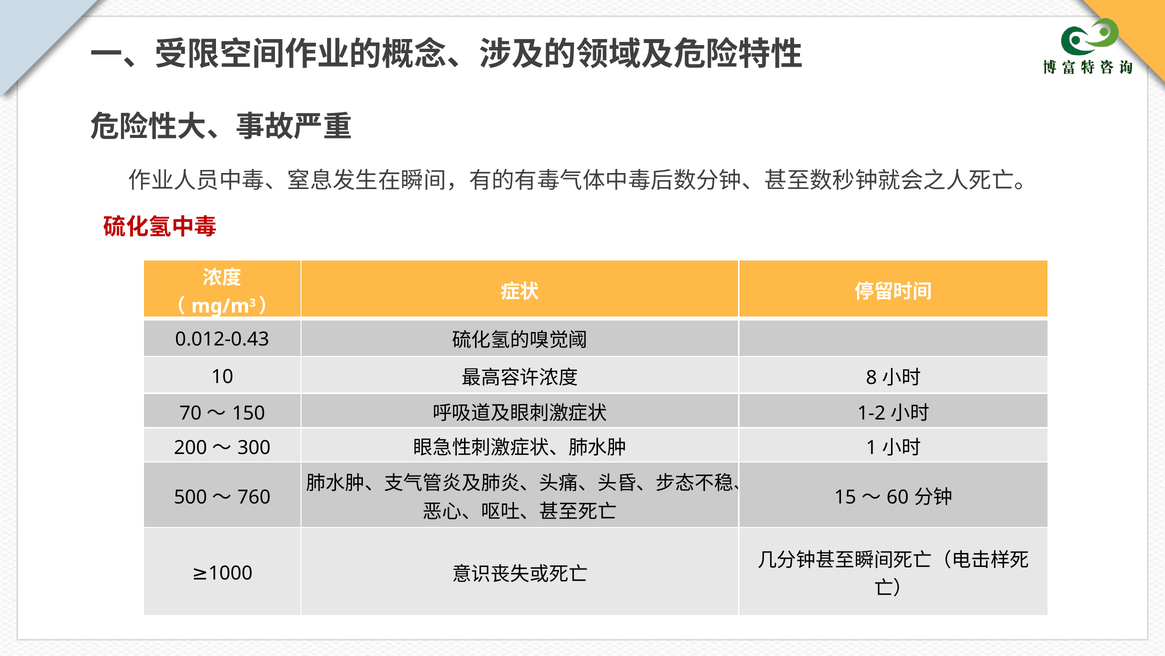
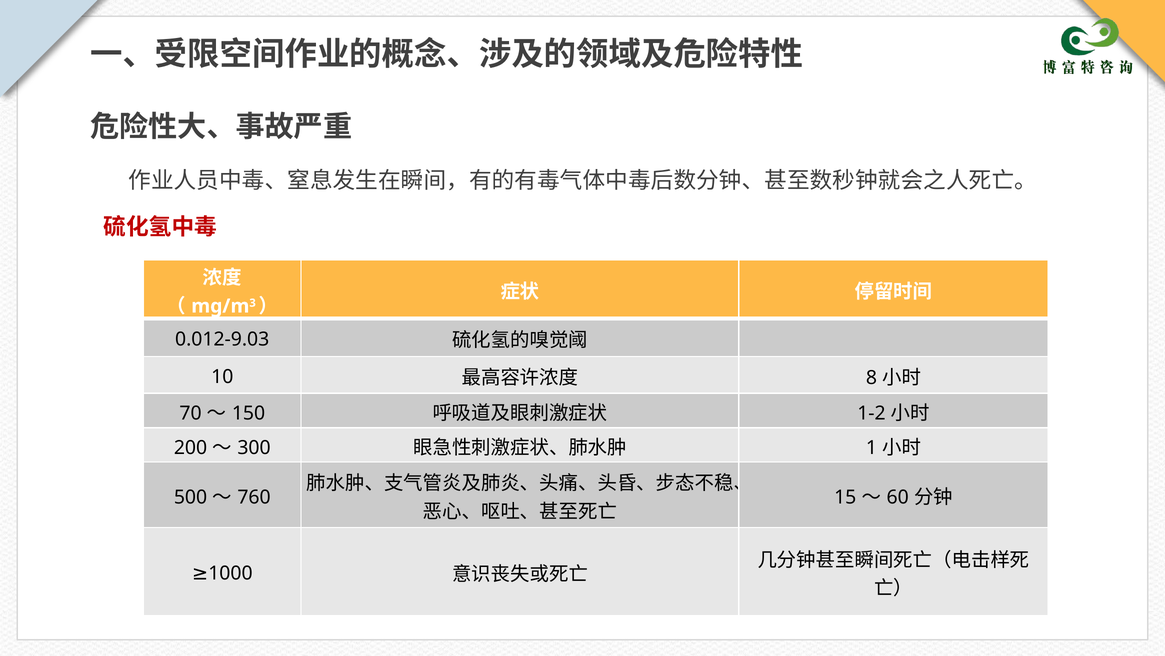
0.012-0.43: 0.012-0.43 -> 0.012-9.03
